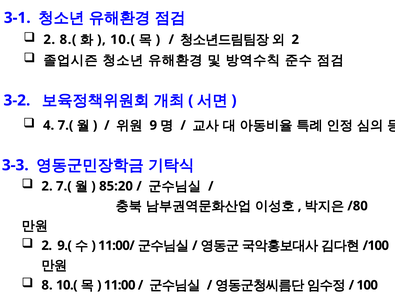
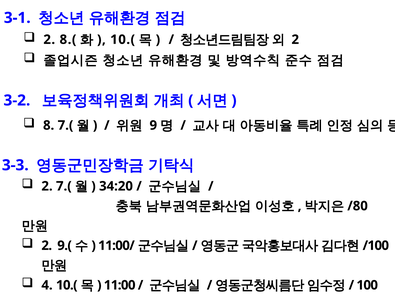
4: 4 -> 8
85:20: 85:20 -> 34:20
8: 8 -> 4
